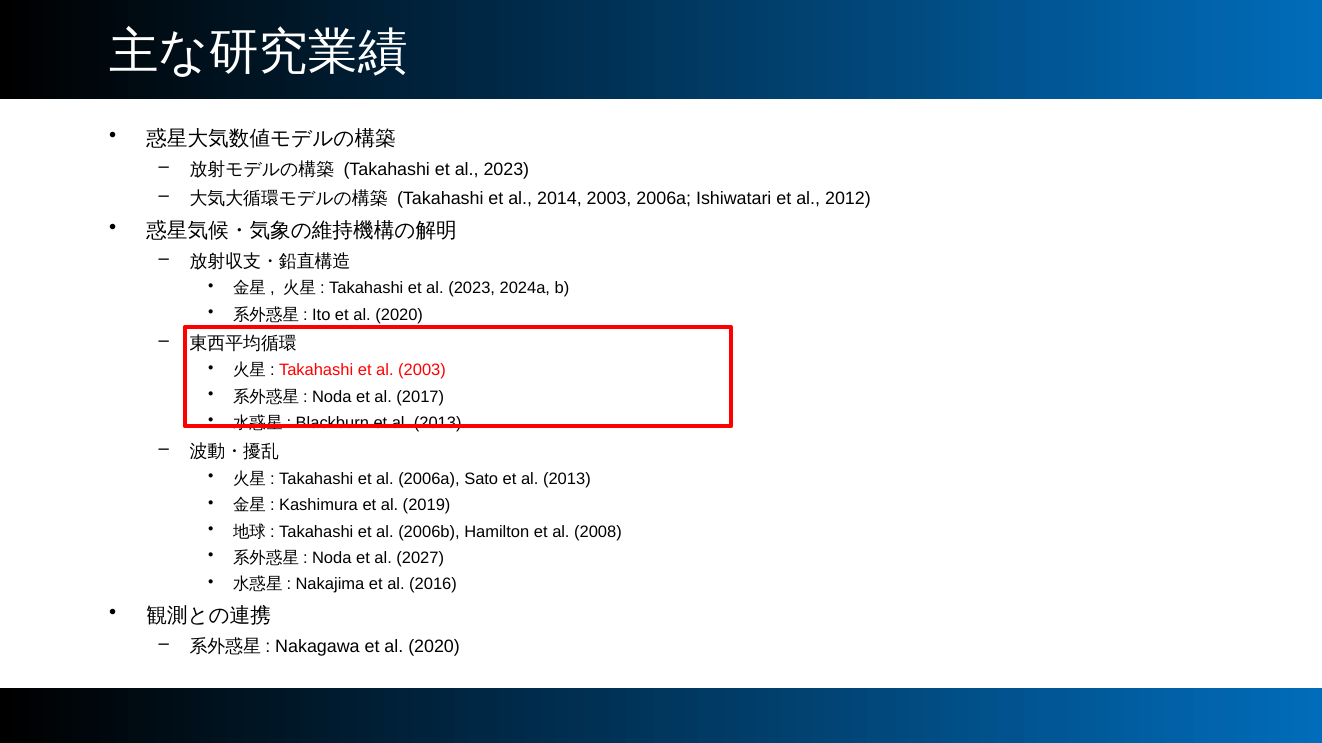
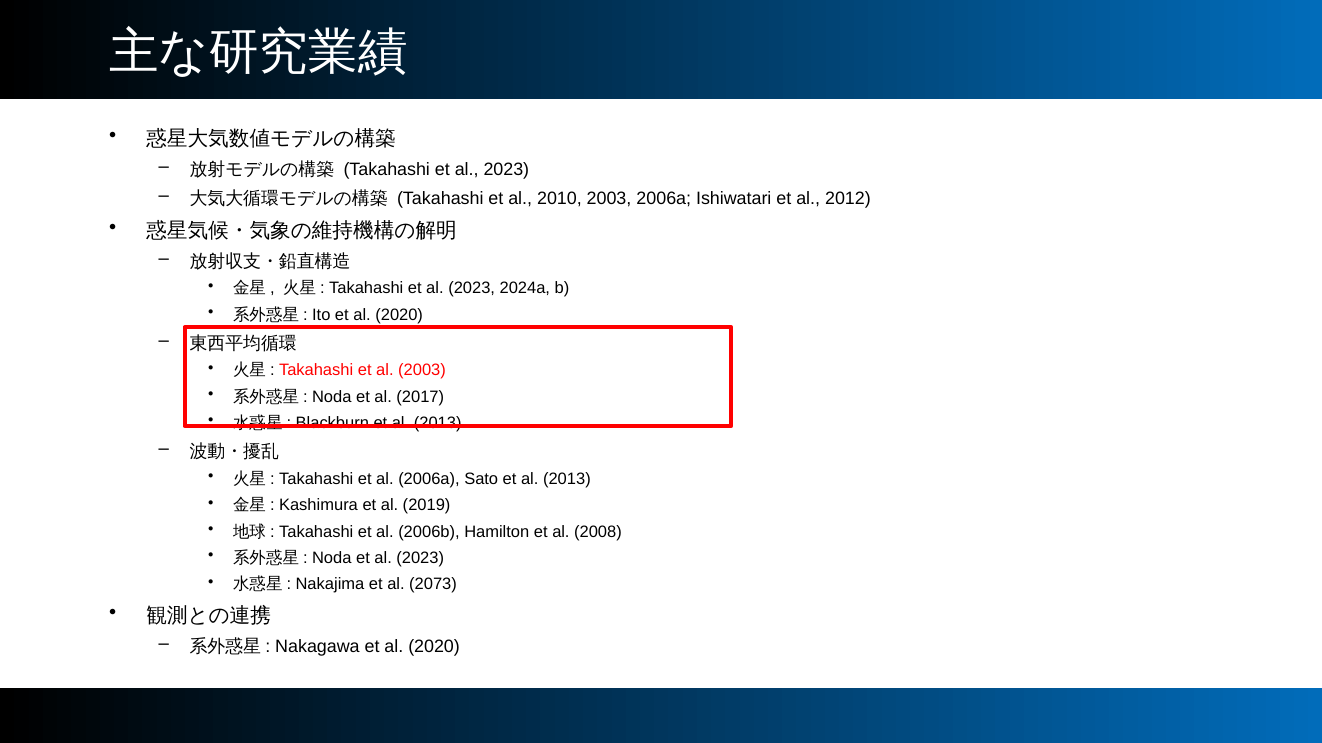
2014: 2014 -> 2010
Noda et al 2027: 2027 -> 2023
2016: 2016 -> 2073
